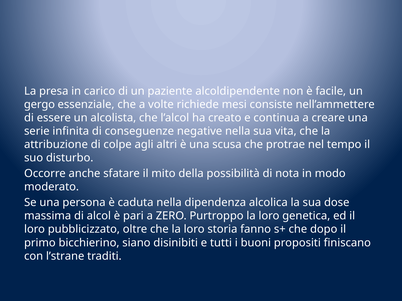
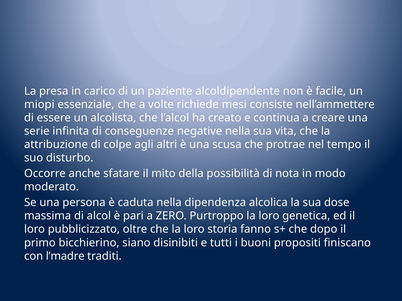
gergo: gergo -> miopi
l’strane: l’strane -> l’madre
